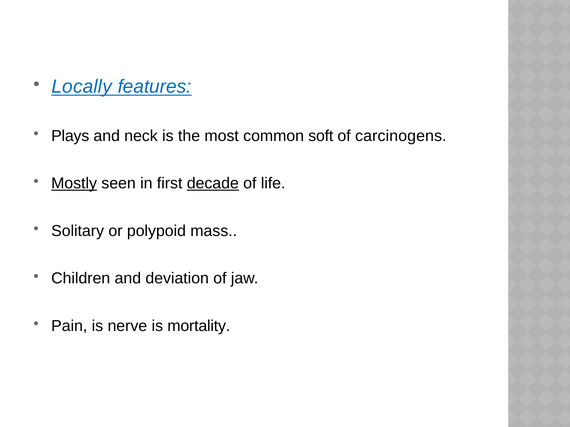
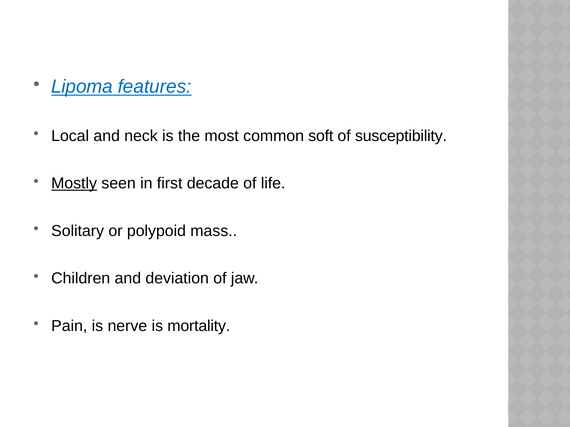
Locally: Locally -> Lipoma
Plays: Plays -> Local
carcinogens: carcinogens -> susceptibility
decade underline: present -> none
